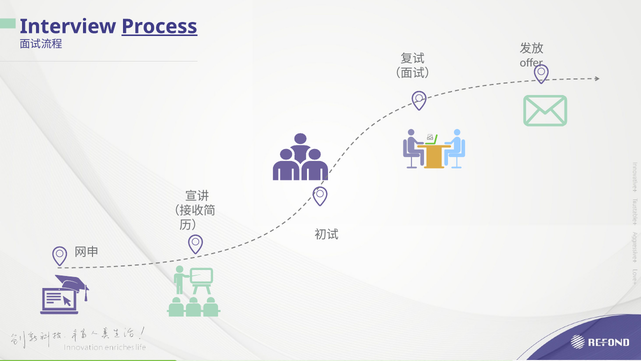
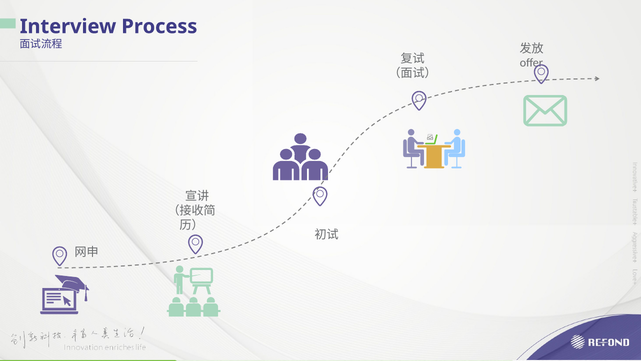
Process underline: present -> none
